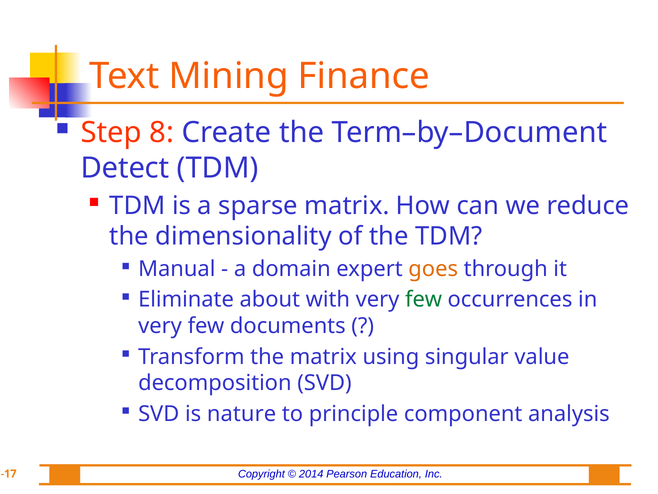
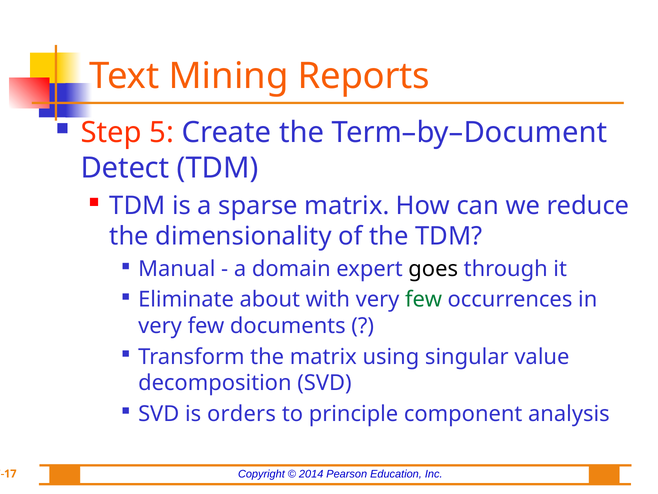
Finance: Finance -> Reports
8: 8 -> 5
goes colour: orange -> black
nature: nature -> orders
